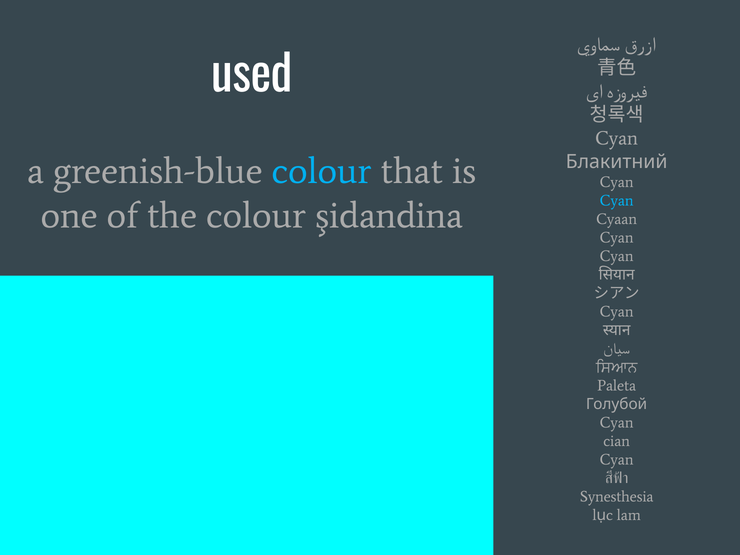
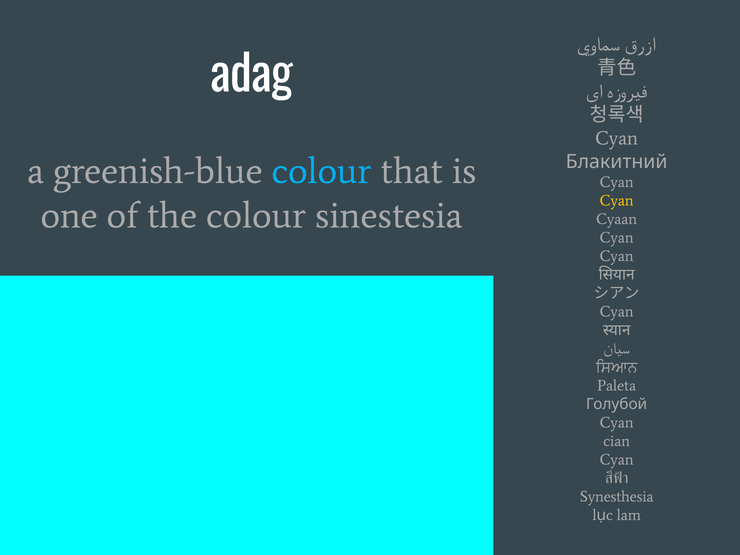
used: used -> adag
Cyan at (617, 201) colour: light blue -> yellow
şidandina: şidandina -> sinestesia
